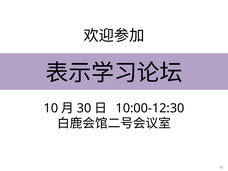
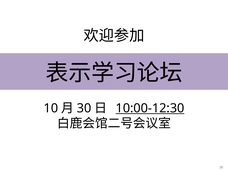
10:00-12:30 underline: none -> present
